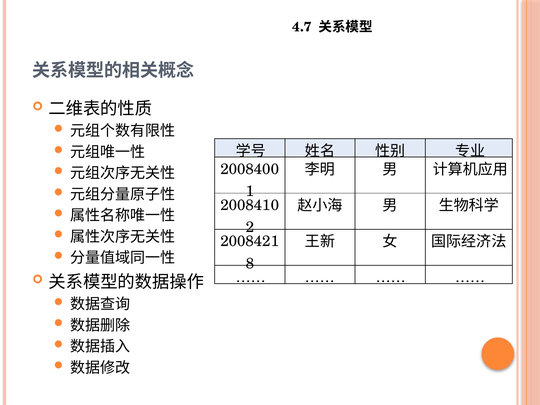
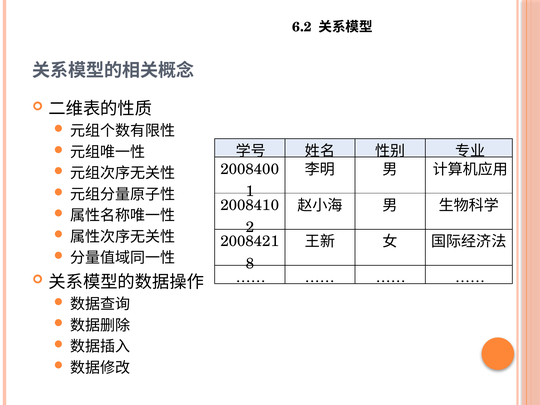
4.7: 4.7 -> 6.2
